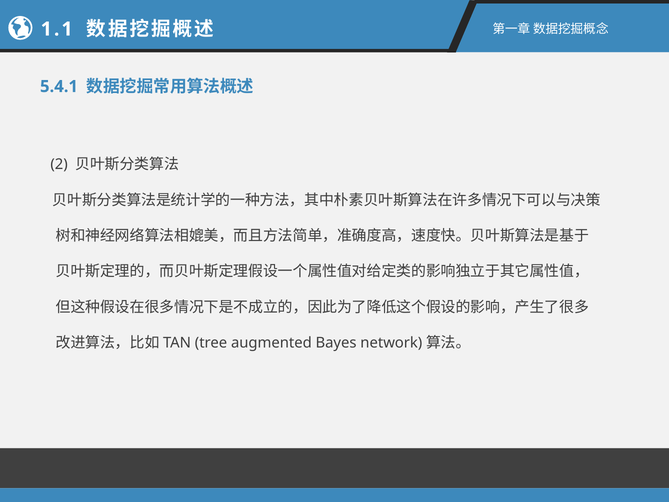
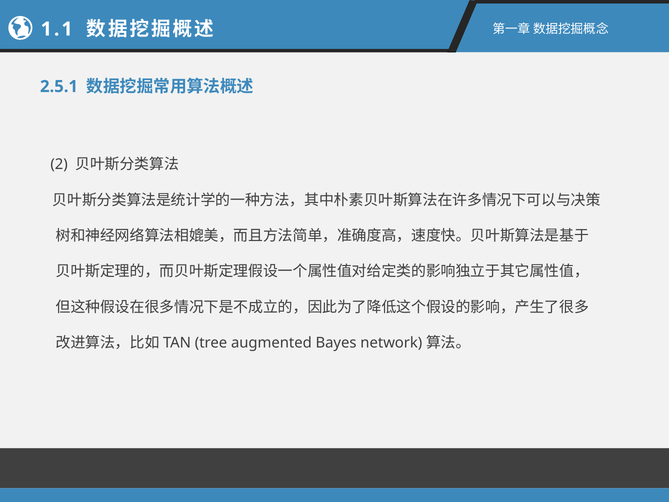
5.4.1: 5.4.1 -> 2.5.1
